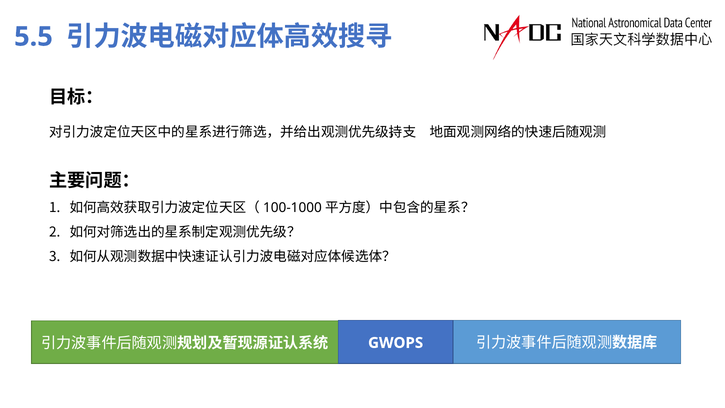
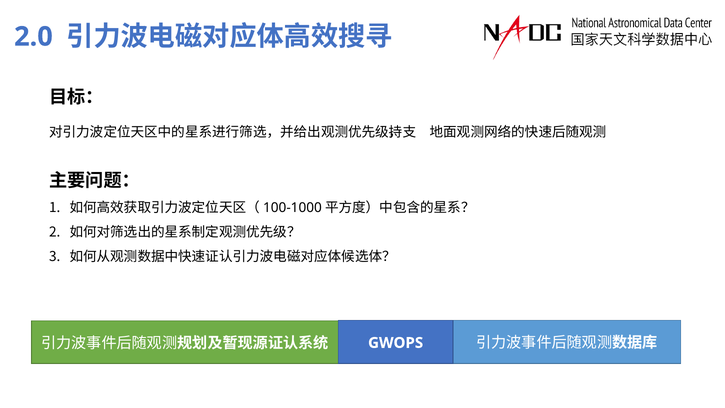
5.5: 5.5 -> 2.0
